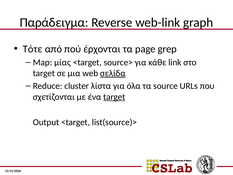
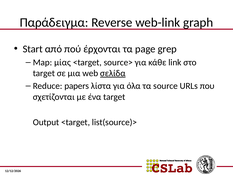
Τότε: Τότε -> Start
cluster: cluster -> papers
target at (114, 97) underline: present -> none
